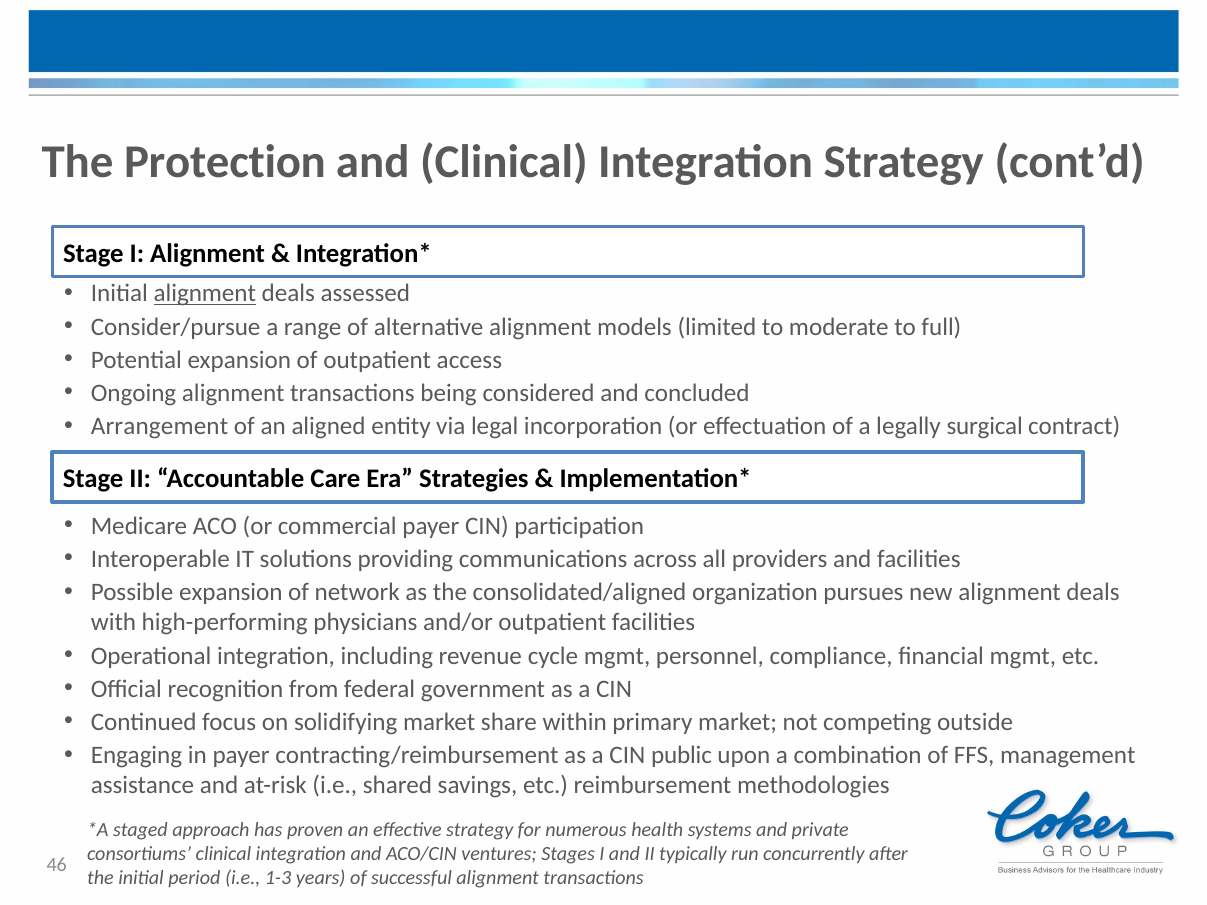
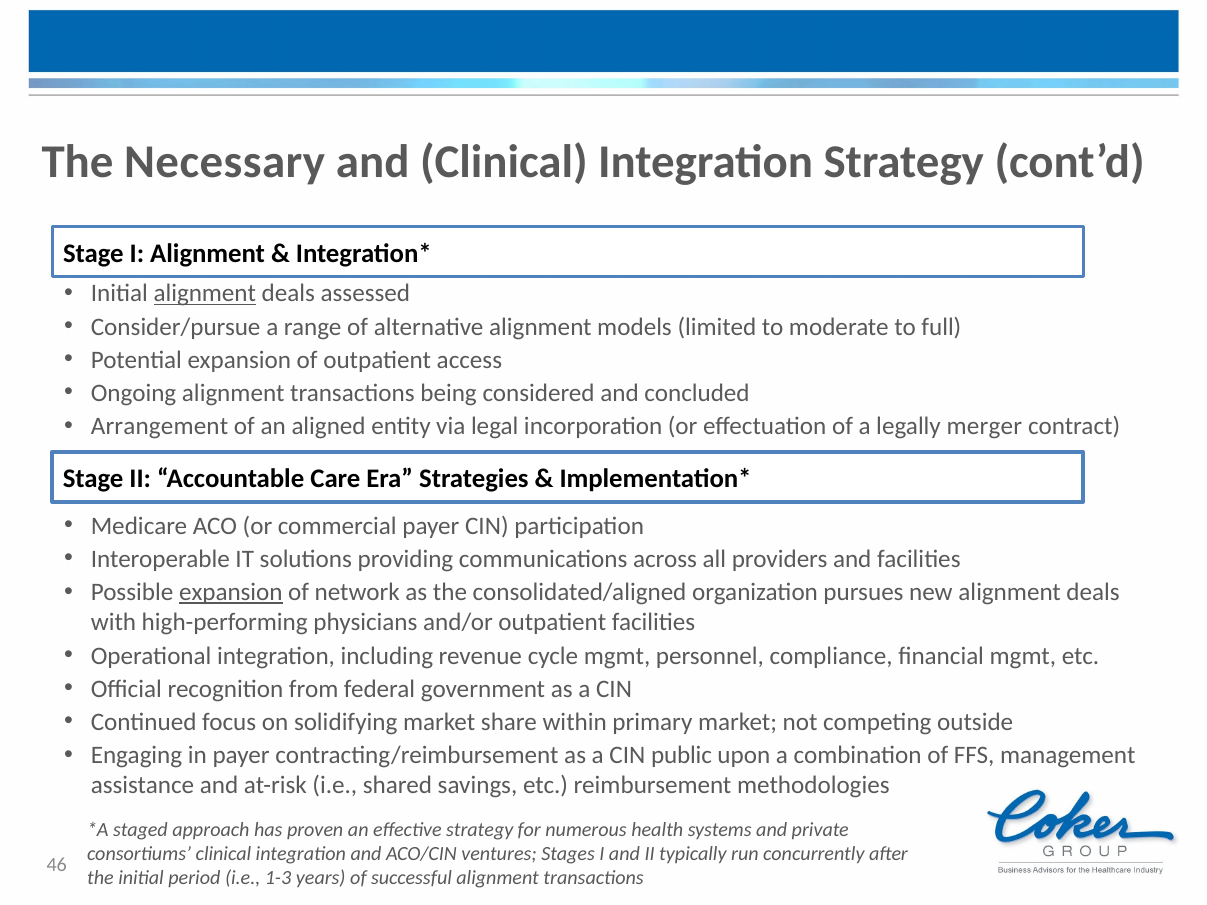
Protection: Protection -> Necessary
surgical: surgical -> merger
expansion at (231, 593) underline: none -> present
